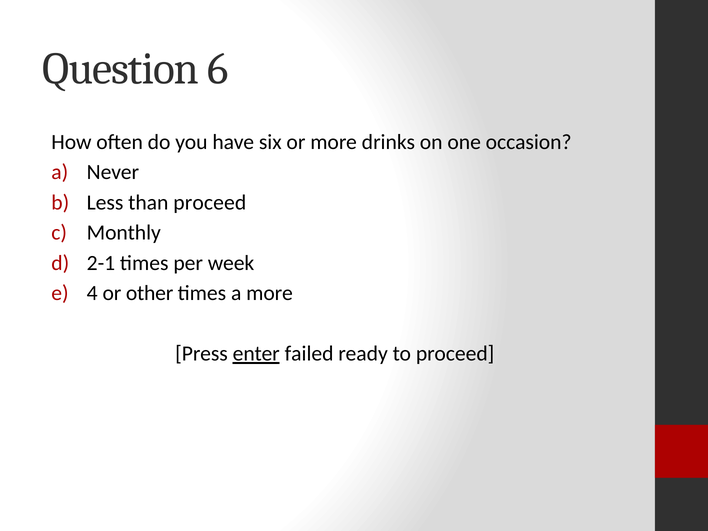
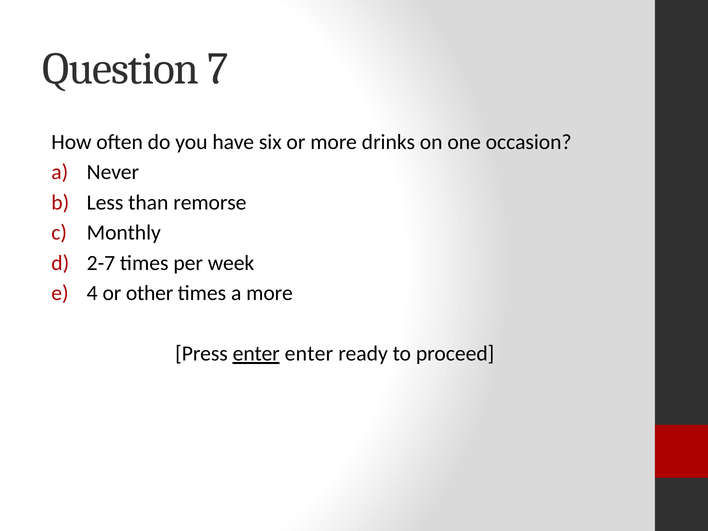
6: 6 -> 7
than proceed: proceed -> remorse
2-1: 2-1 -> 2-7
enter failed: failed -> enter
